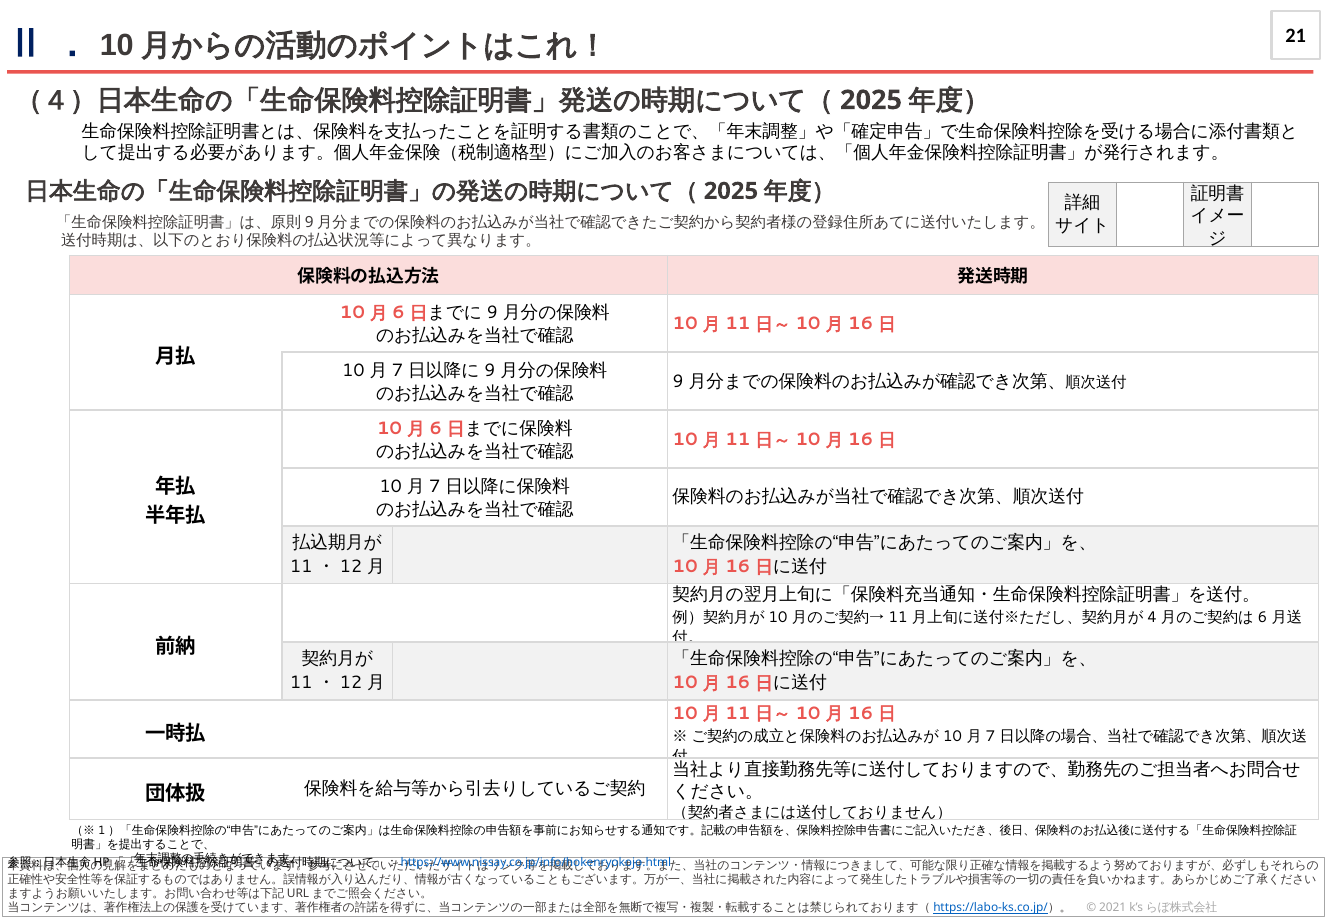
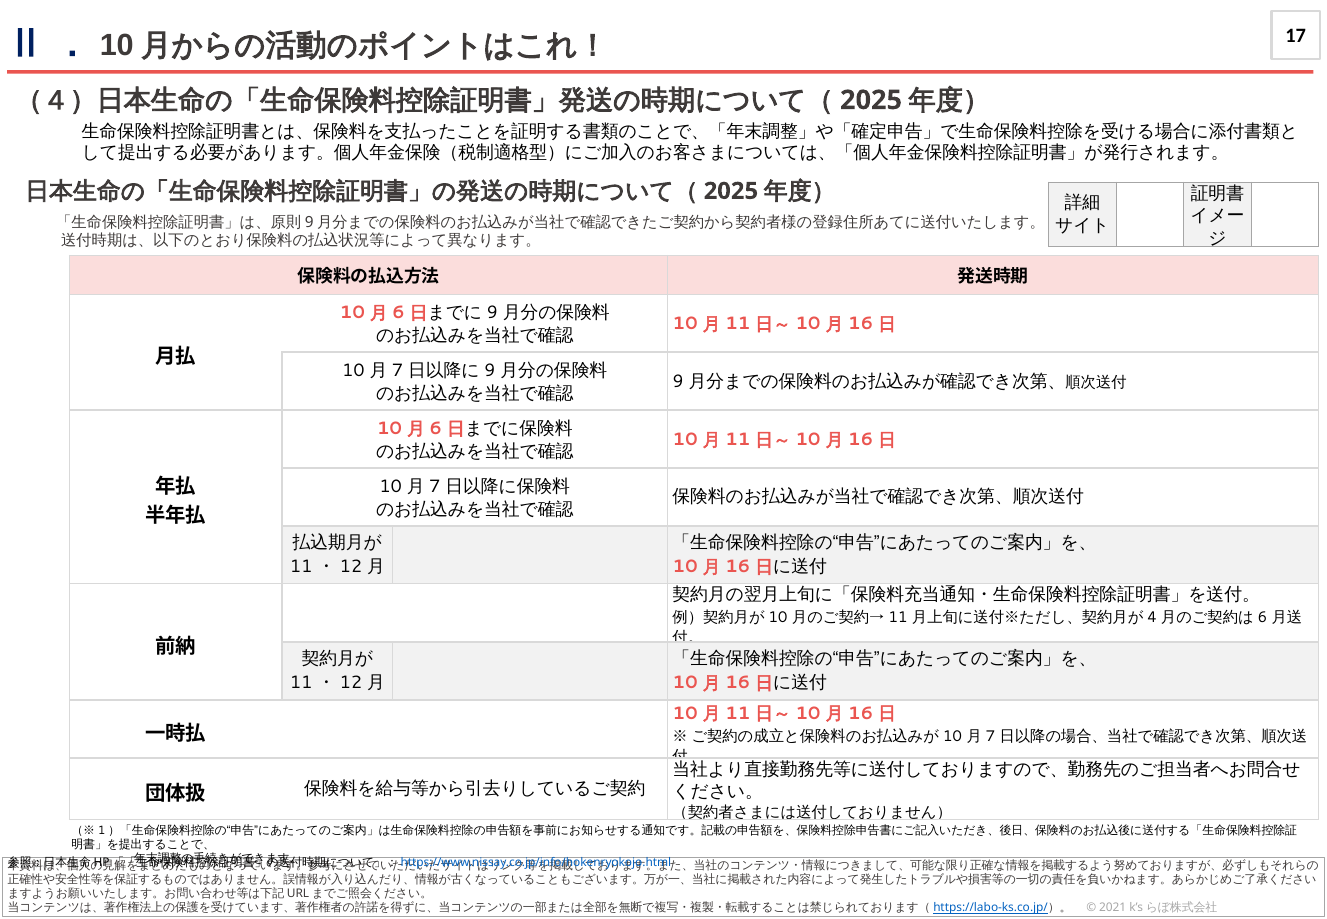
21: 21 -> 17
